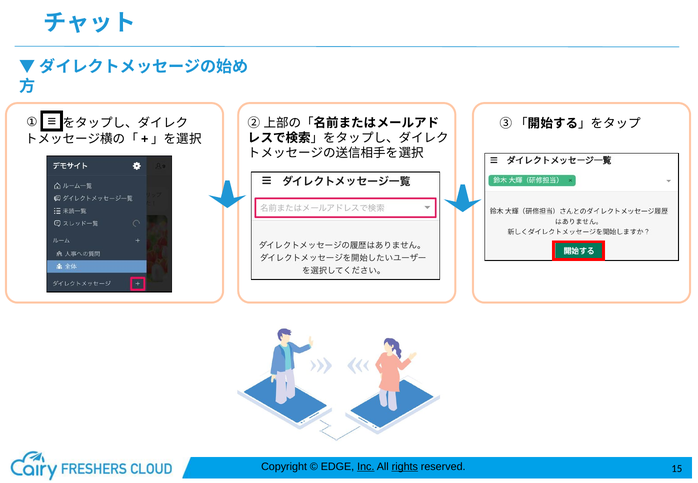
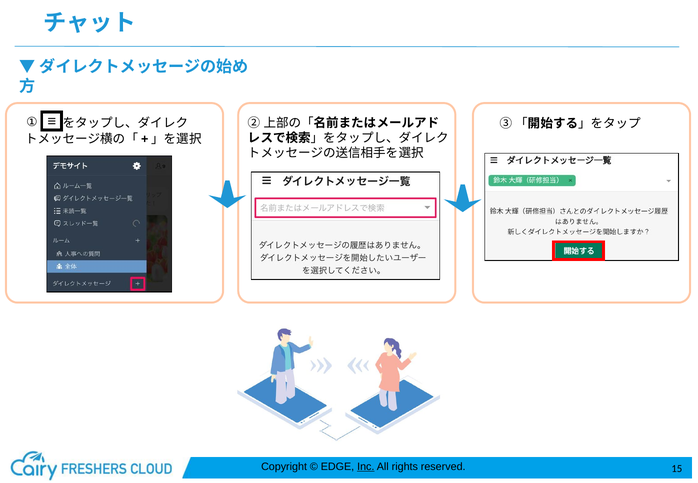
rights underline: present -> none
